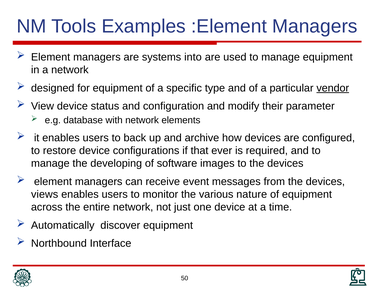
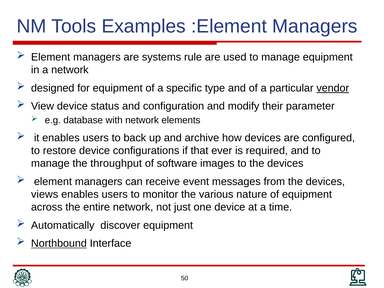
into: into -> rule
developing: developing -> throughput
Northbound underline: none -> present
